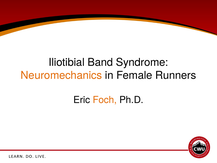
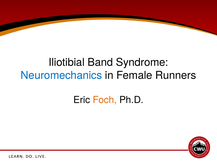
Neuromechanics colour: orange -> blue
